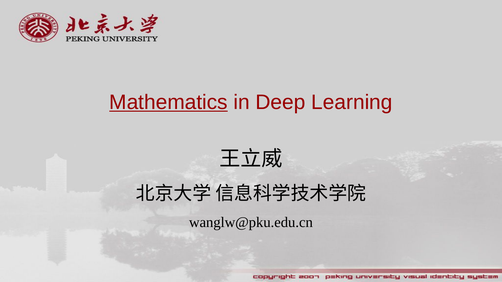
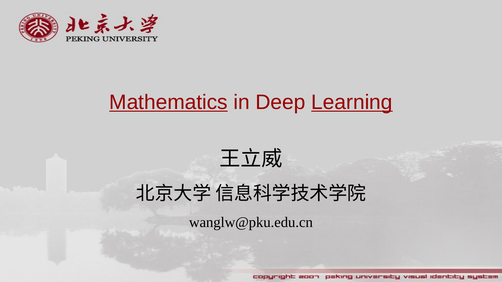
Learning underline: none -> present
